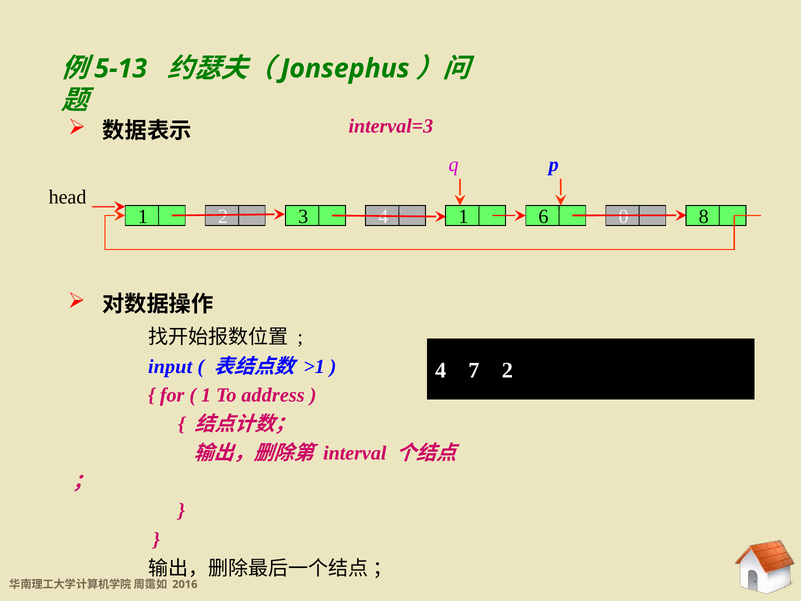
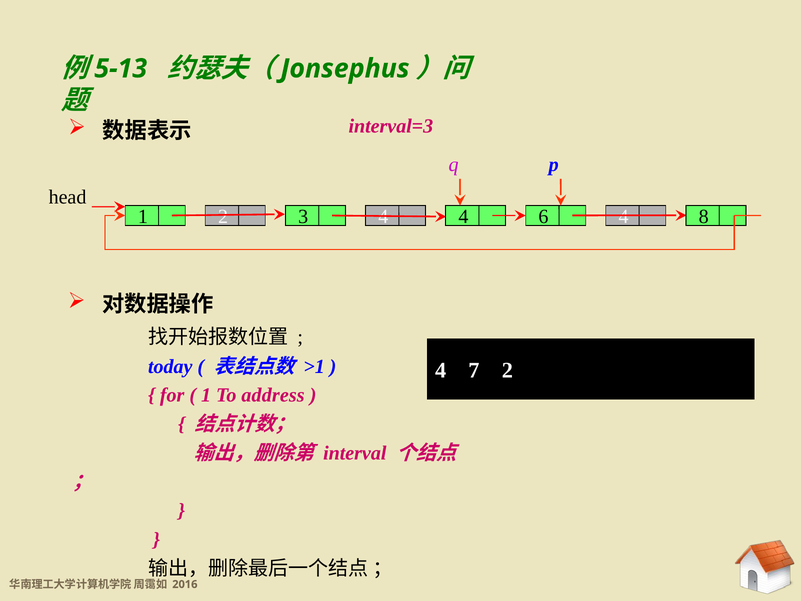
4 1: 1 -> 4
6 0: 0 -> 4
input: input -> today
